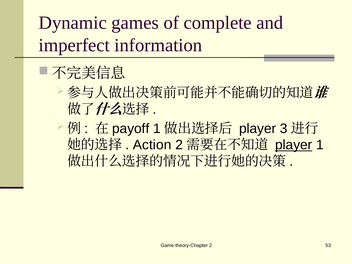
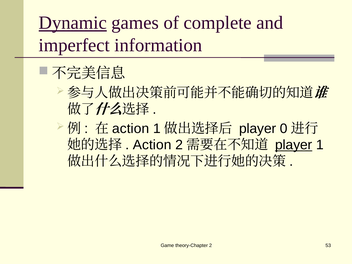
Dynamic underline: none -> present
payoff at (131, 128): payoff -> action
3: 3 -> 0
